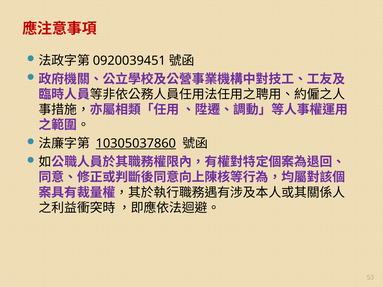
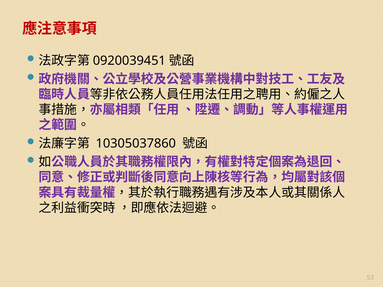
10305037860 underline: present -> none
